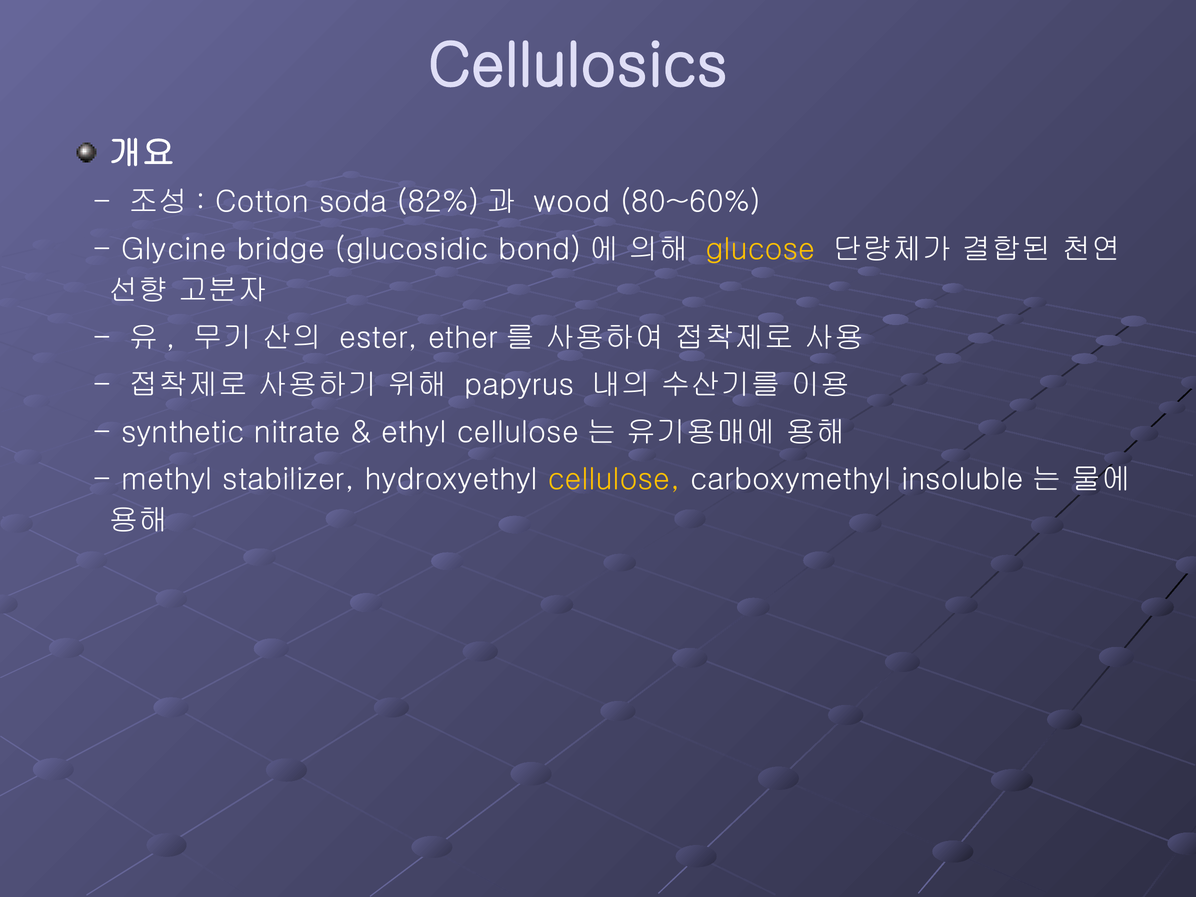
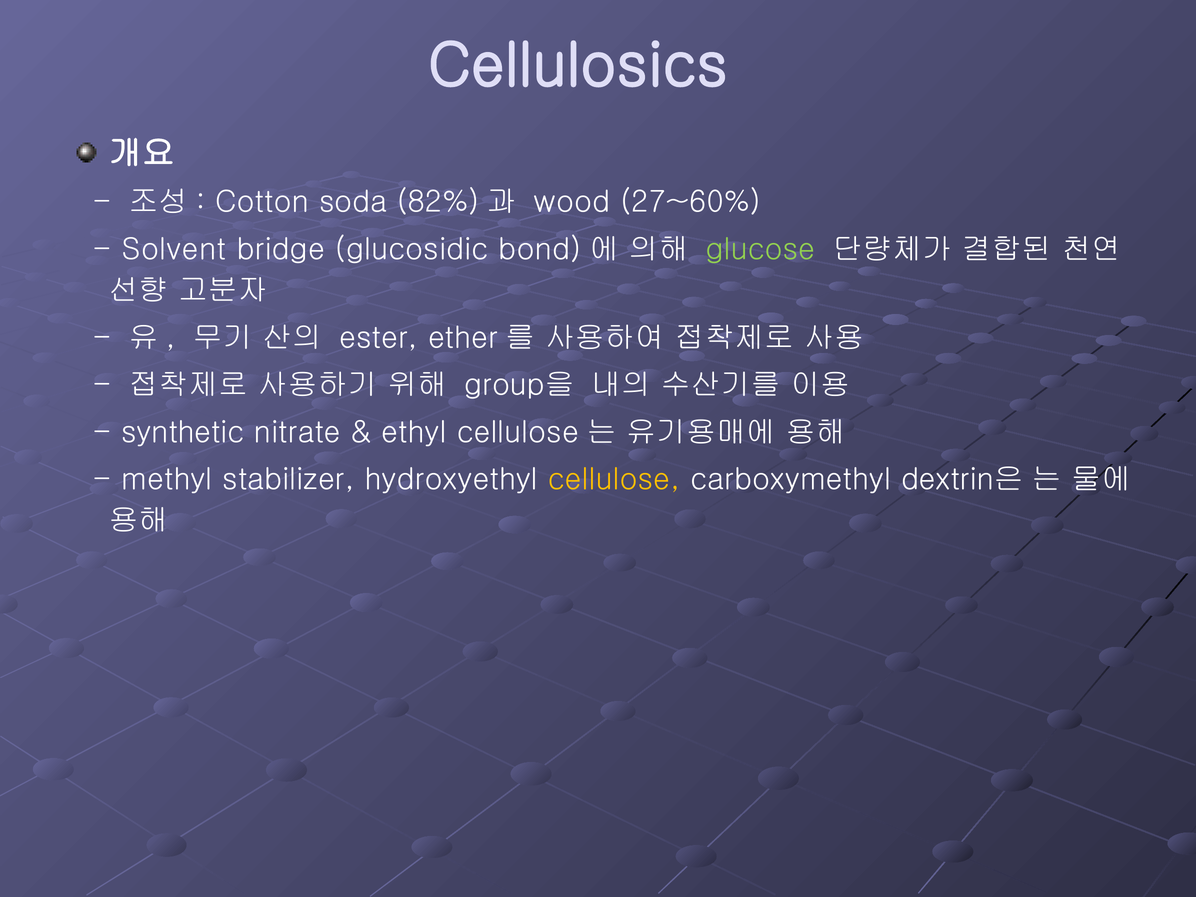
80~60%: 80~60% -> 27~60%
Glycine: Glycine -> Solvent
glucose colour: yellow -> light green
papyrus: papyrus -> group을
insoluble: insoluble -> dextrin은
